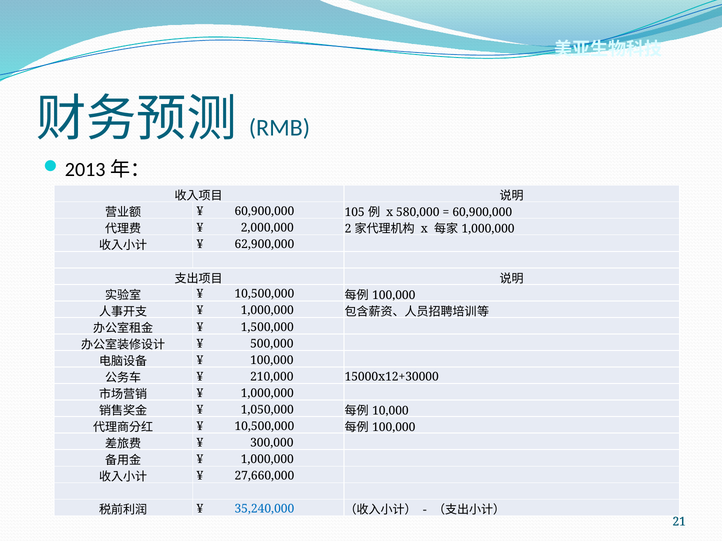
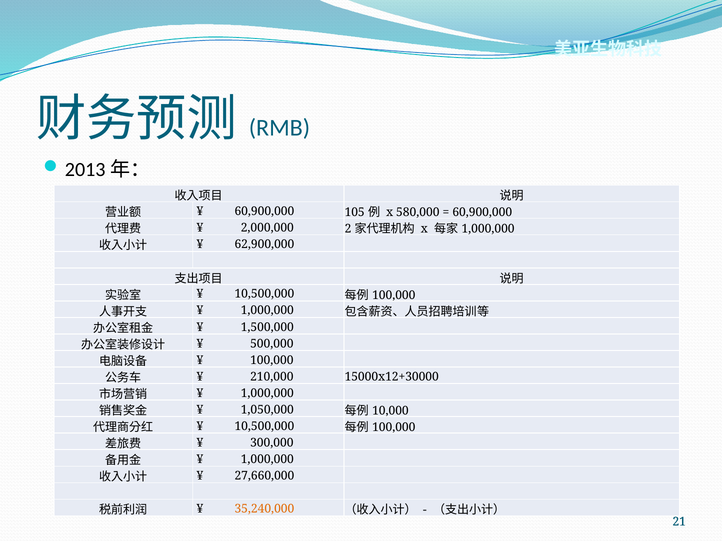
35,240,000 colour: blue -> orange
